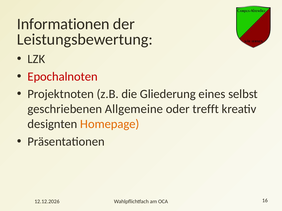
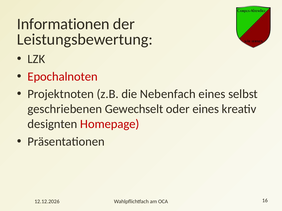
Gliederung: Gliederung -> Nebenfach
Allgemeine: Allgemeine -> Gewechselt
oder trefft: trefft -> eines
Homepage colour: orange -> red
